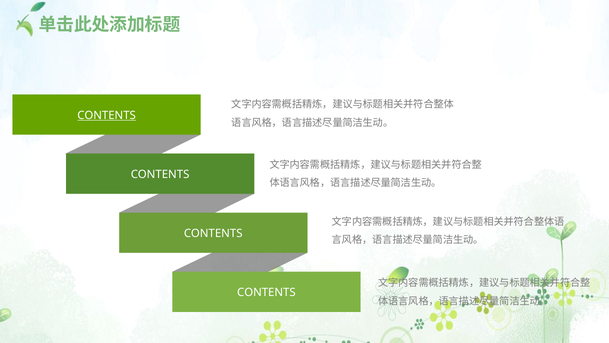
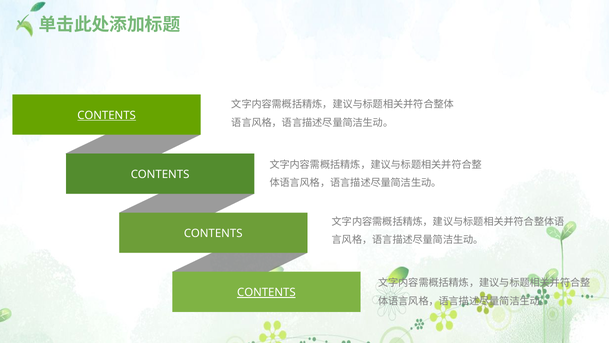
CONTENTS at (266, 292) underline: none -> present
